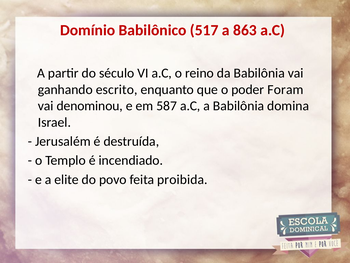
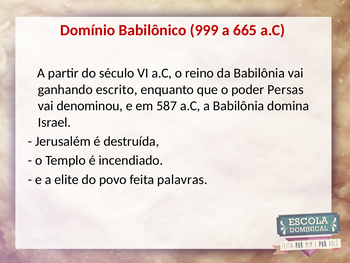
517: 517 -> 999
863: 863 -> 665
Foram: Foram -> Persas
proibida: proibida -> palavras
